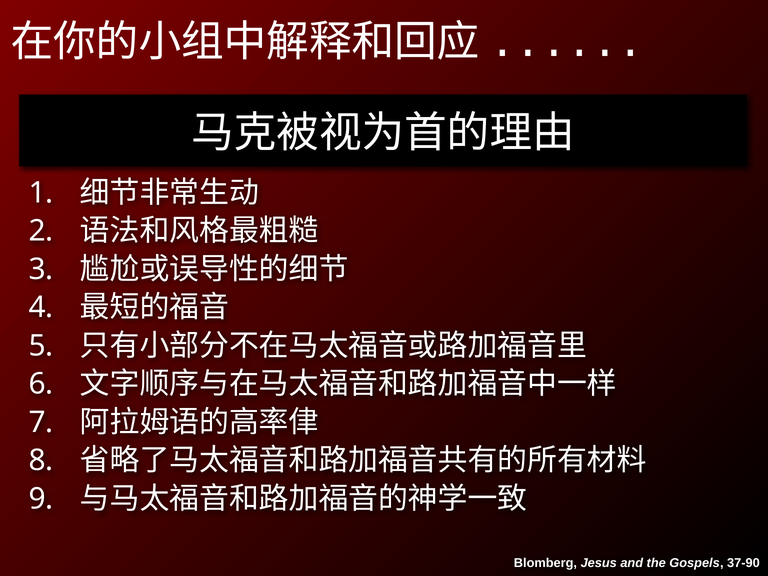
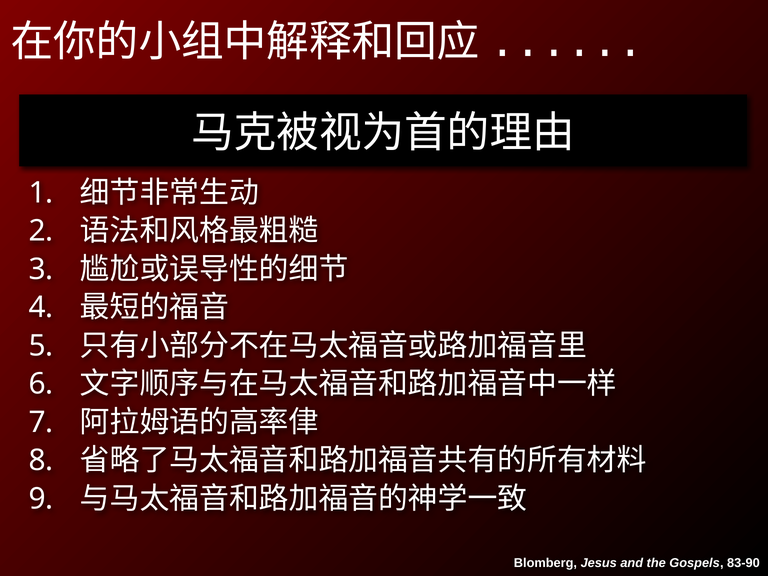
37-90: 37-90 -> 83-90
